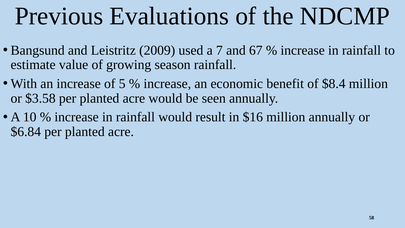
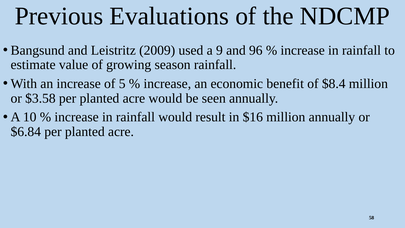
7: 7 -> 9
67: 67 -> 96
